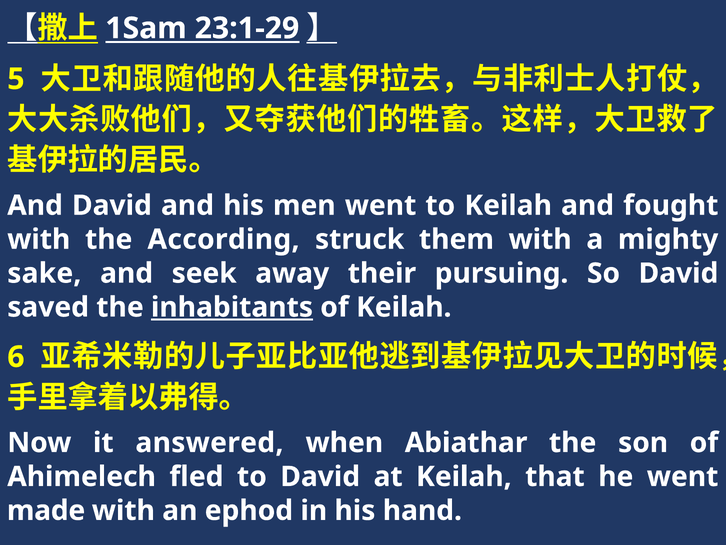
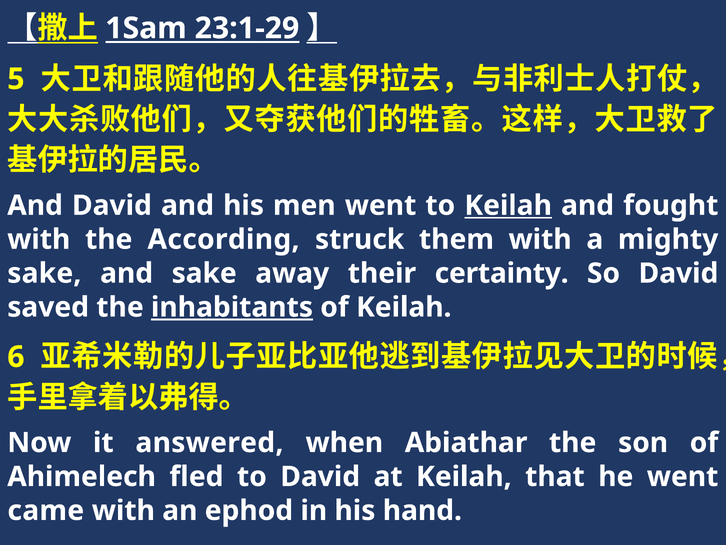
Keilah at (508, 205) underline: none -> present
and seek: seek -> sake
pursuing: pursuing -> certainty
made: made -> came
